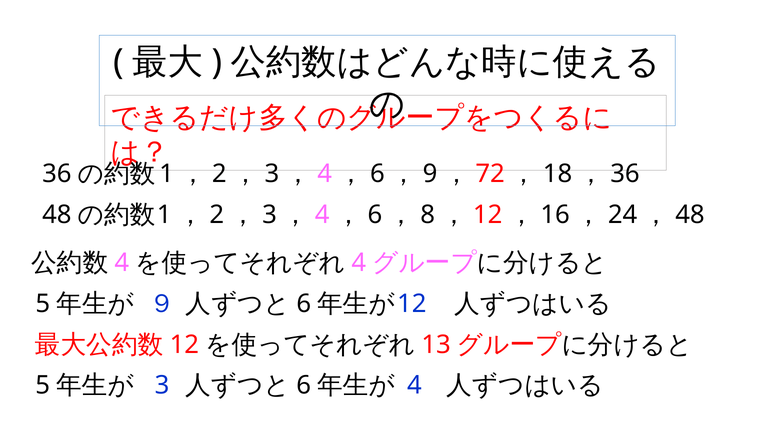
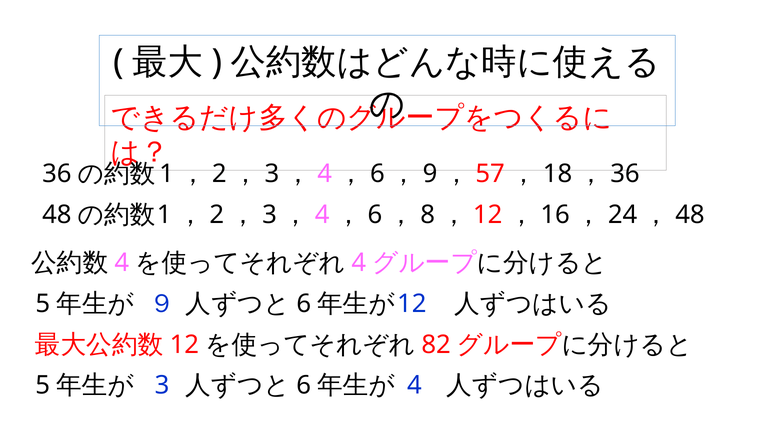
72: 72 -> 57
13: 13 -> 82
